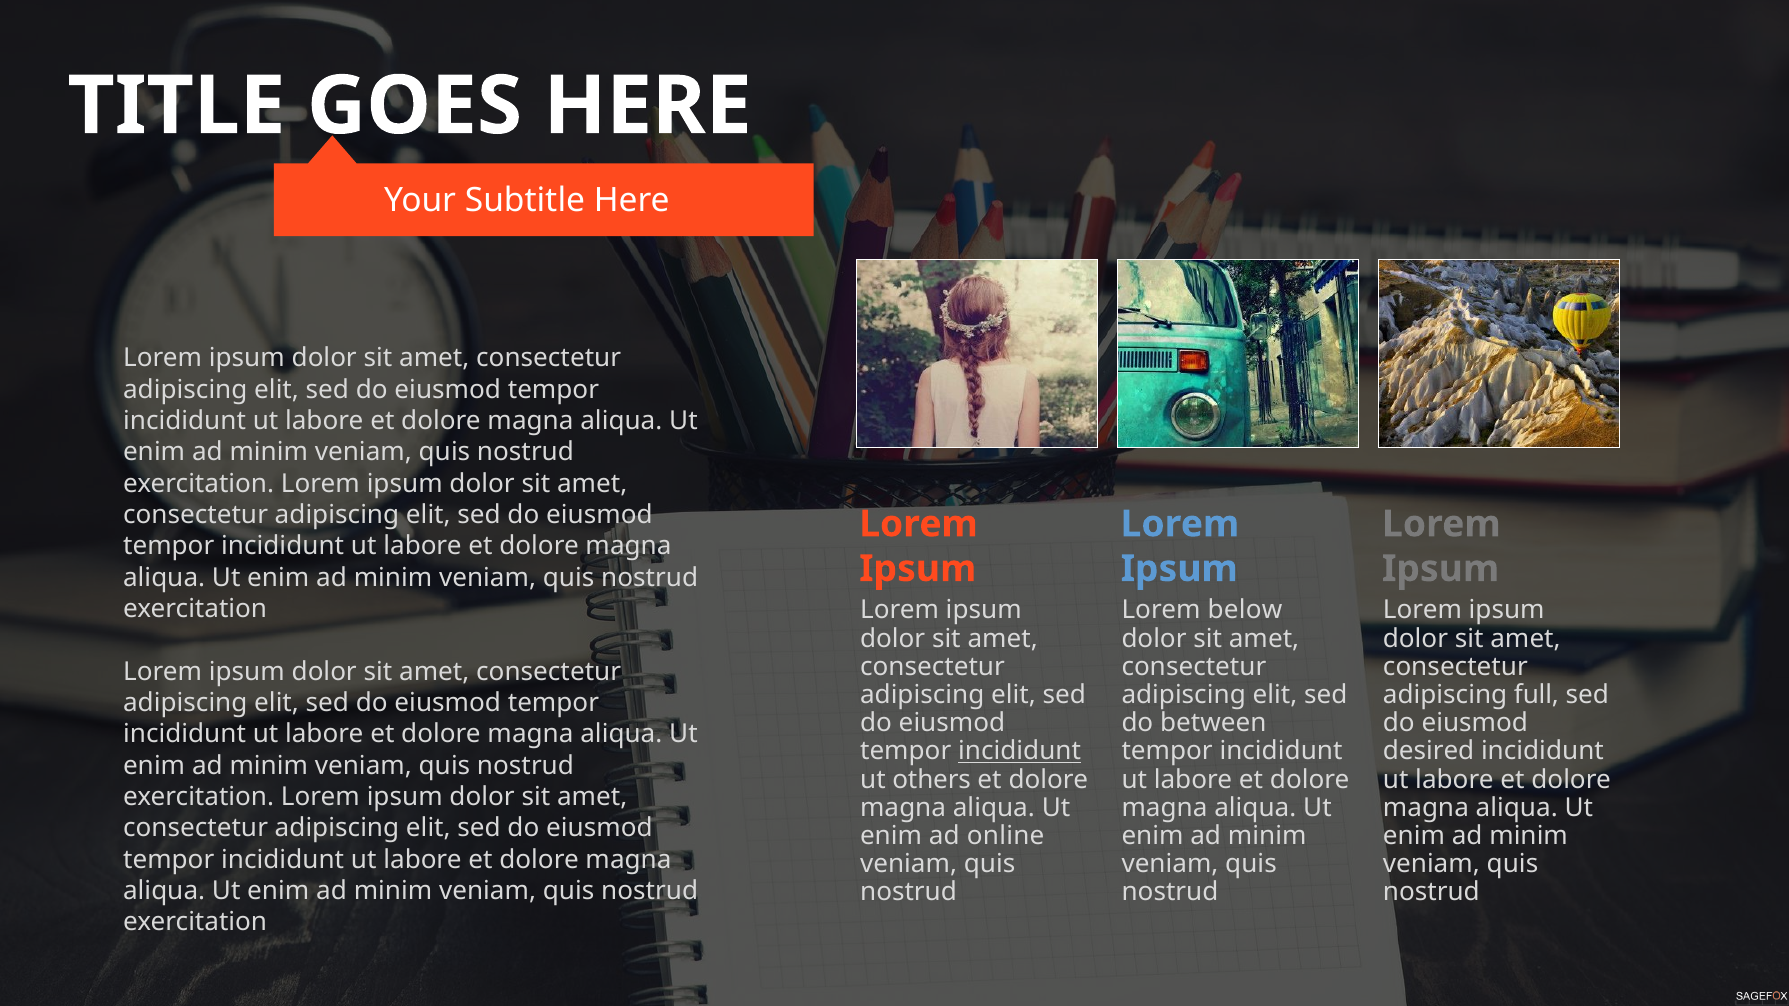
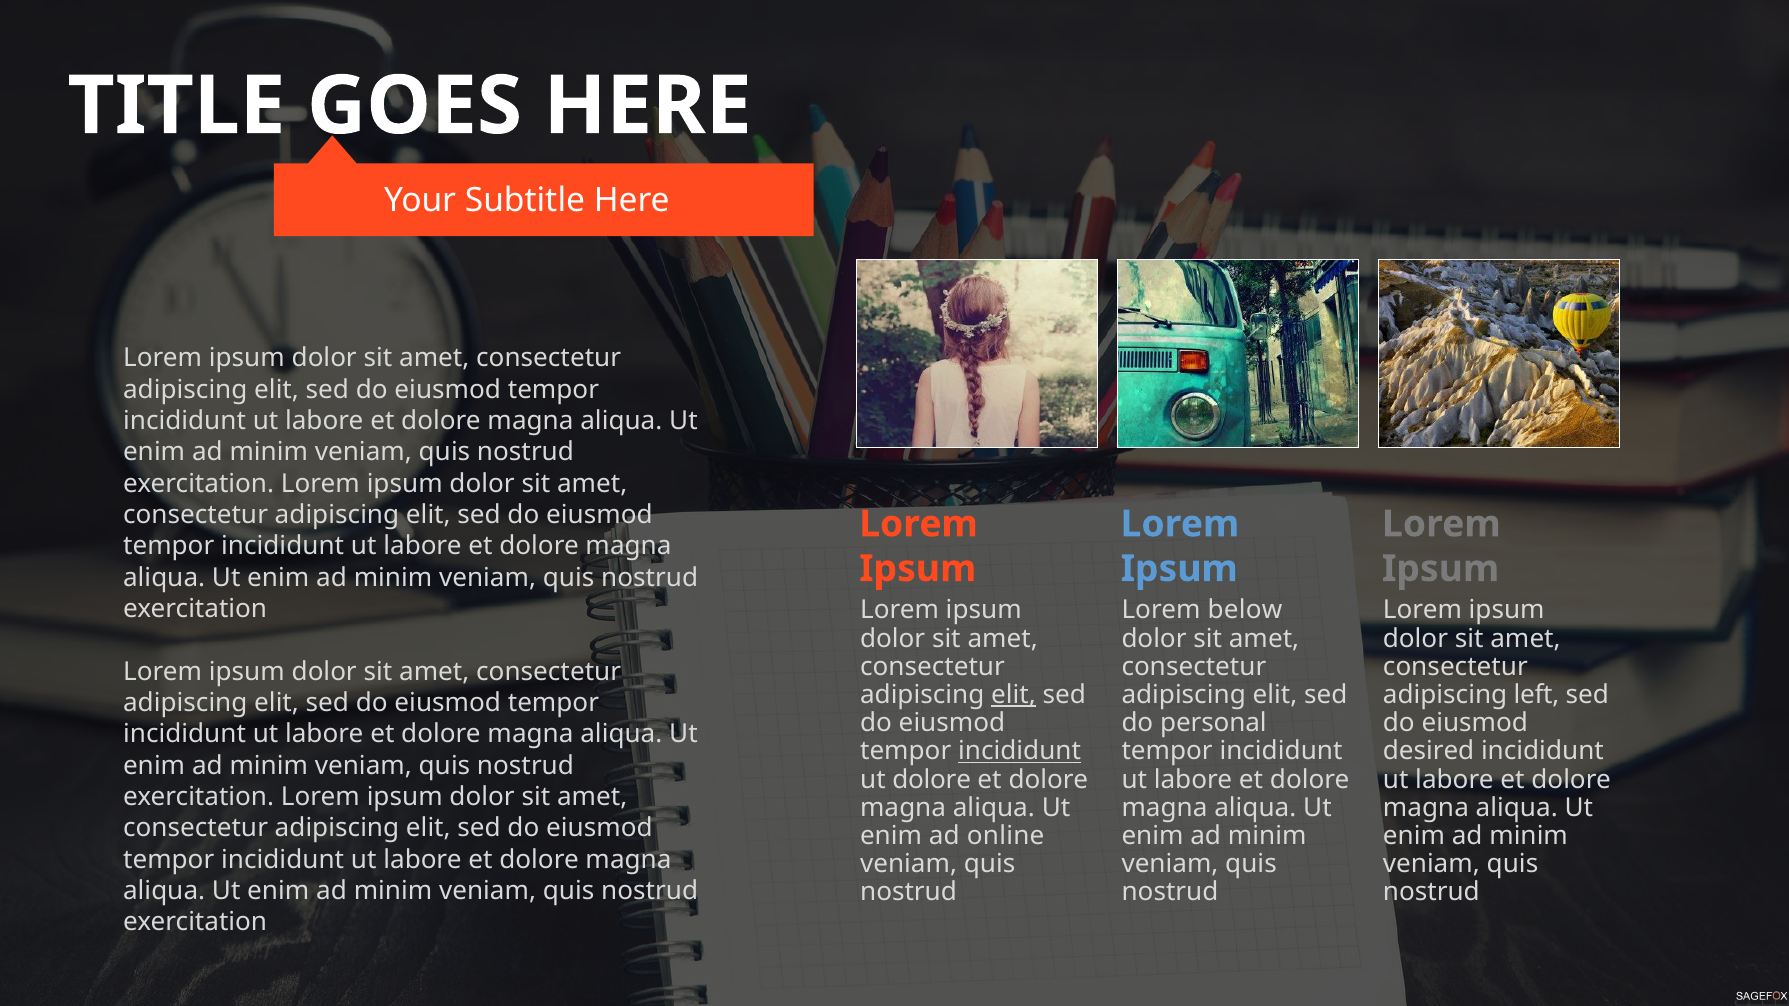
elit at (1013, 695) underline: none -> present
full: full -> left
between: between -> personal
ut others: others -> dolore
